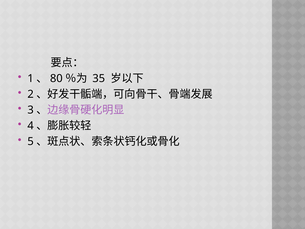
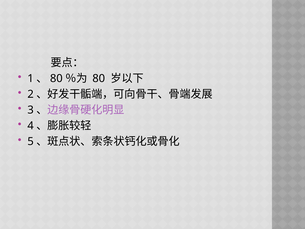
35 at (99, 78): 35 -> 80
